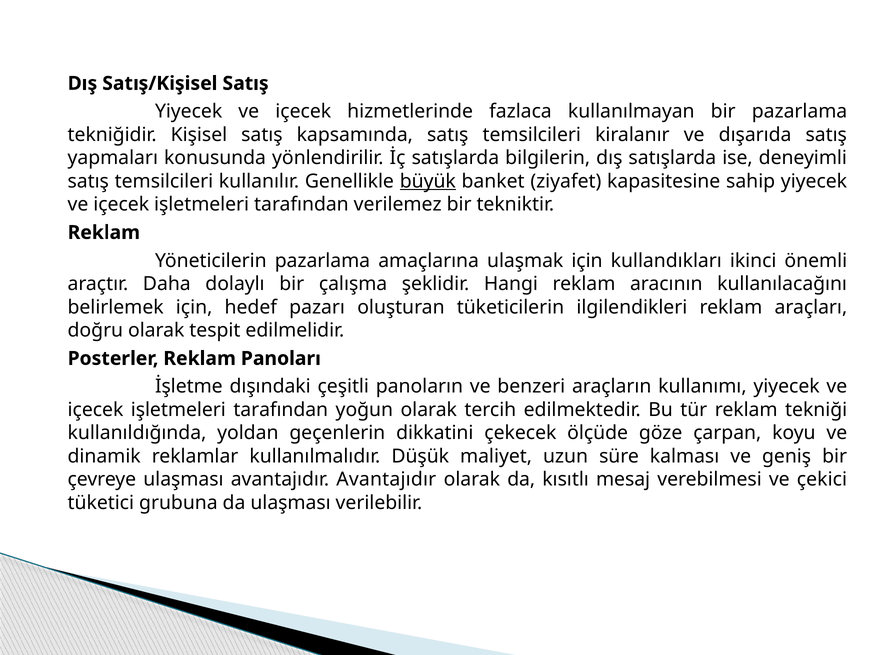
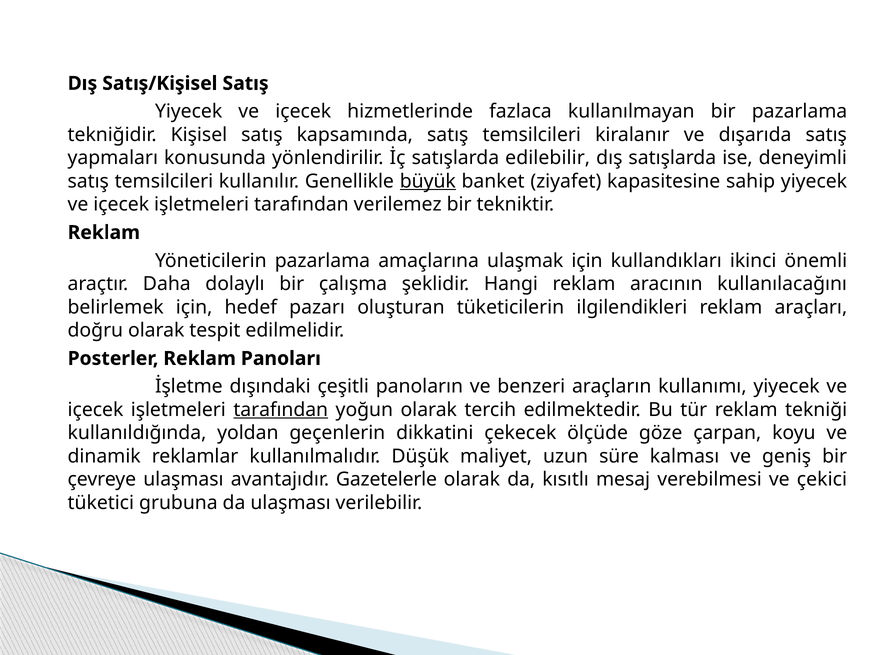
bilgilerin: bilgilerin -> edilebilir
tarafından at (281, 410) underline: none -> present
avantajıdır Avantajıdır: Avantajıdır -> Gazetelerle
